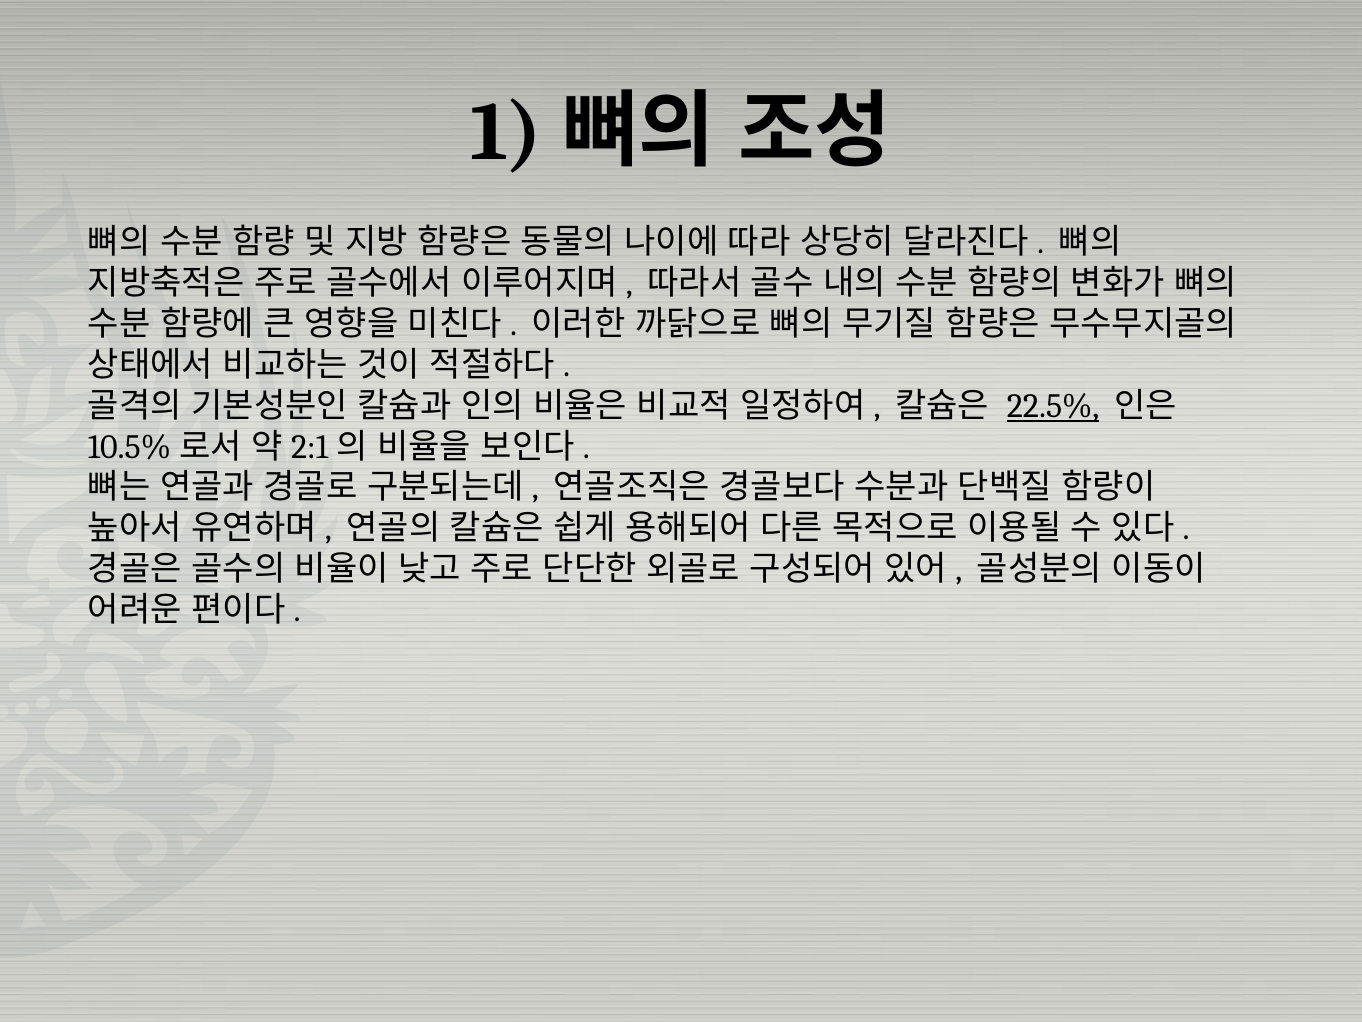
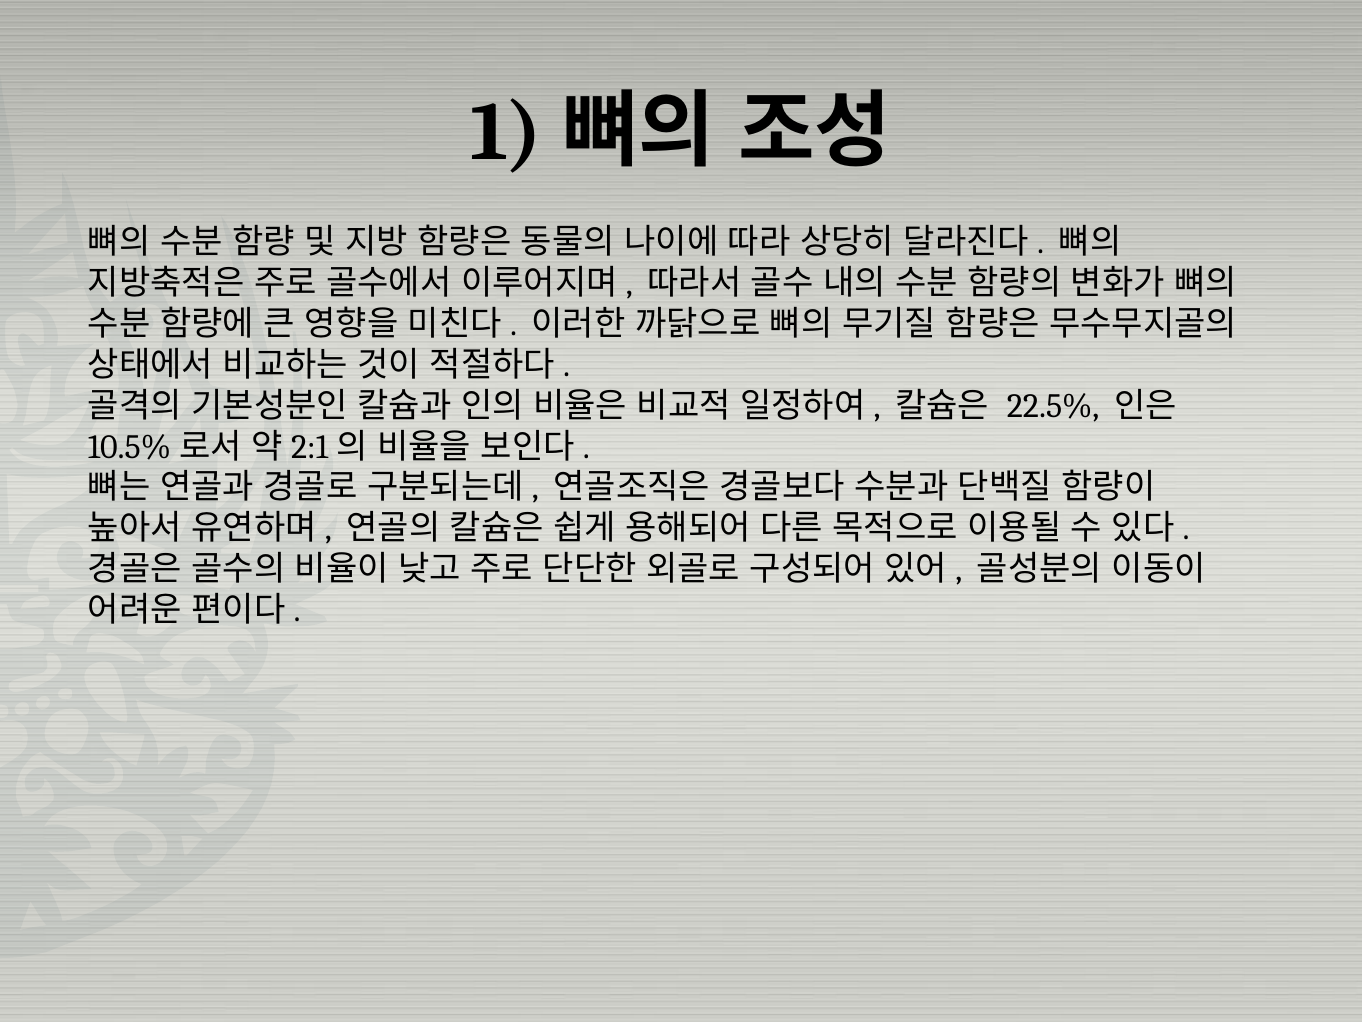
22.5% underline: present -> none
